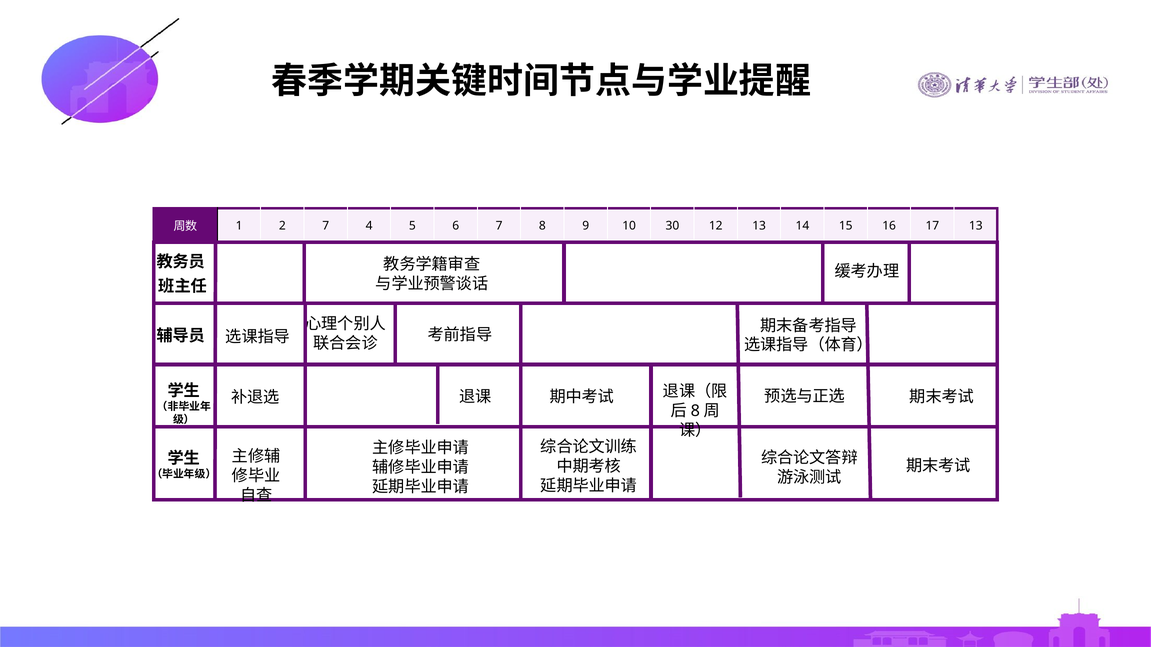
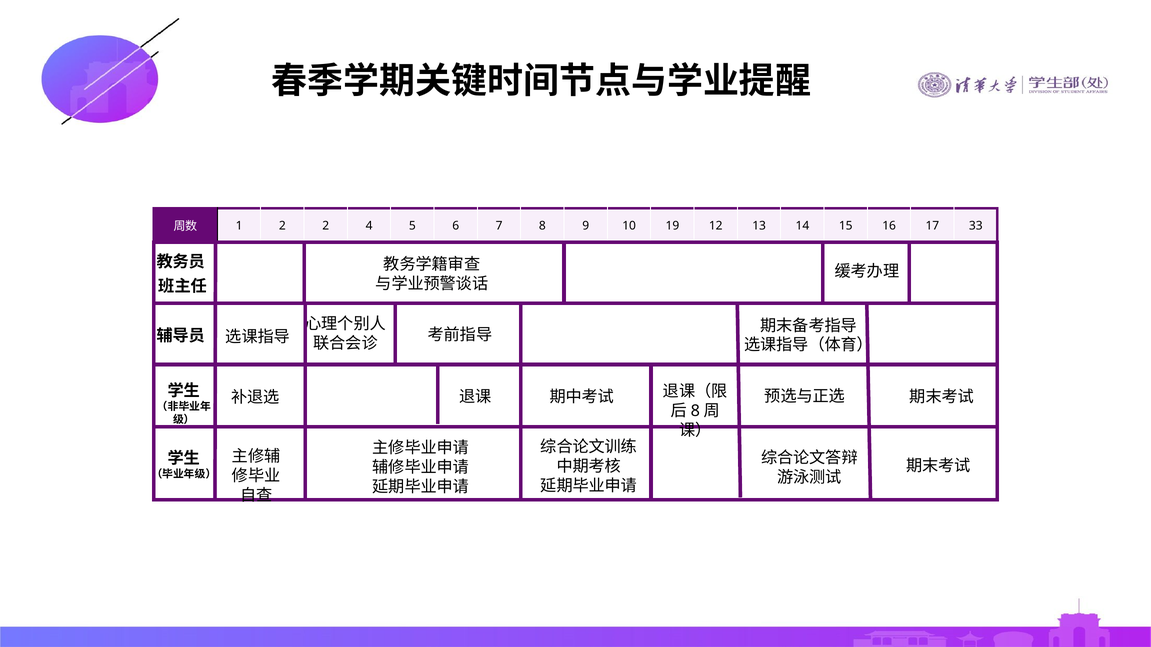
2 7: 7 -> 2
30: 30 -> 19
17 13: 13 -> 33
